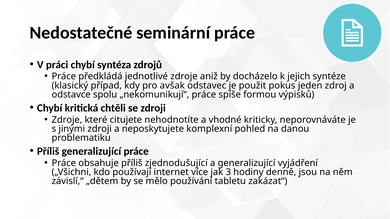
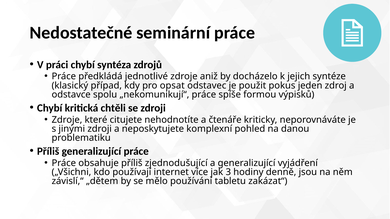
avšak: avšak -> opsat
vhodné: vhodné -> čtenáře
